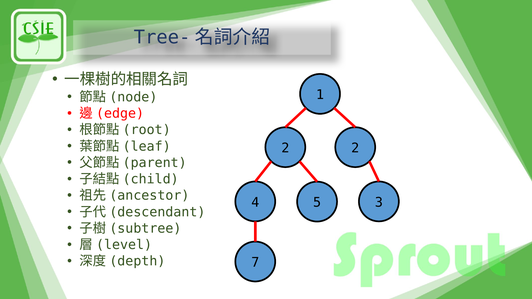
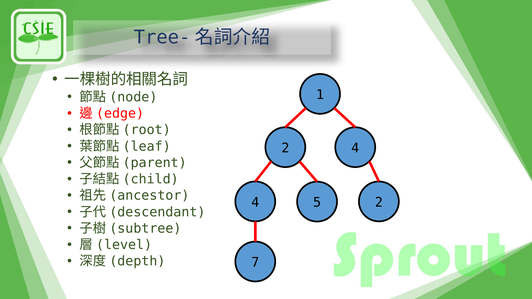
2 2: 2 -> 4
5 3: 3 -> 2
